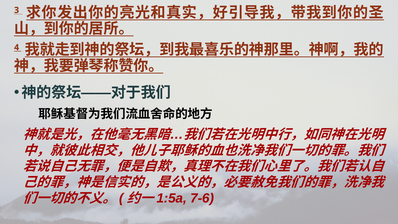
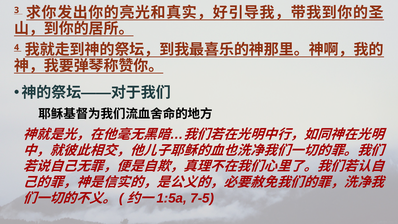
7-6: 7-6 -> 7-5
